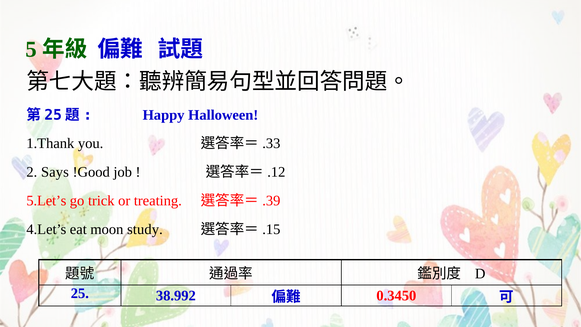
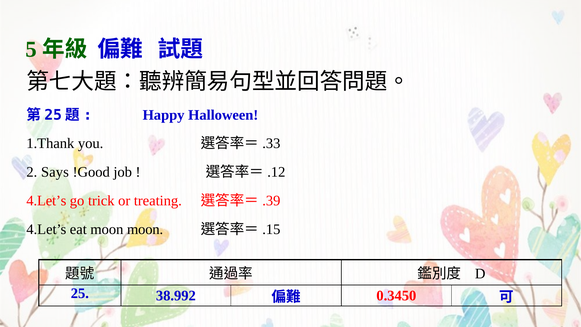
5.Let’s at (46, 201): 5.Let’s -> 4.Let’s
moon study: study -> moon
